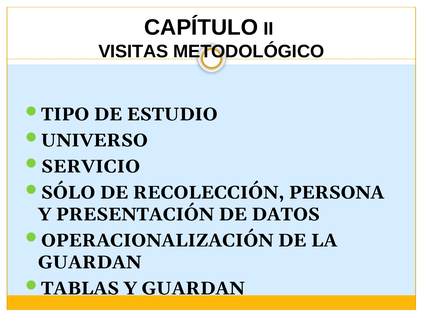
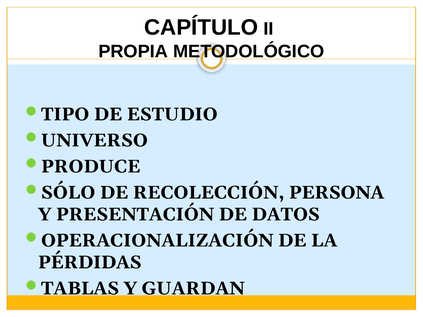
VISITAS: VISITAS -> PROPIA
SERVICIO: SERVICIO -> PRODUCE
GUARDAN at (90, 263): GUARDAN -> PÉRDIDAS
